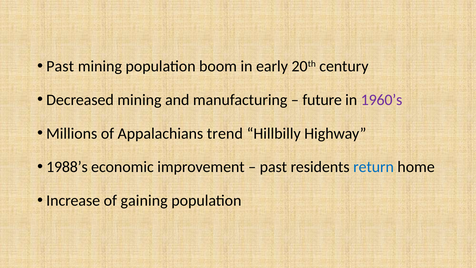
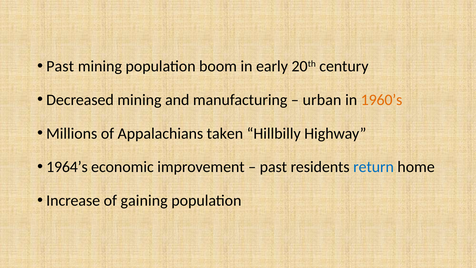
future: future -> urban
1960’s colour: purple -> orange
trend: trend -> taken
1988’s: 1988’s -> 1964’s
